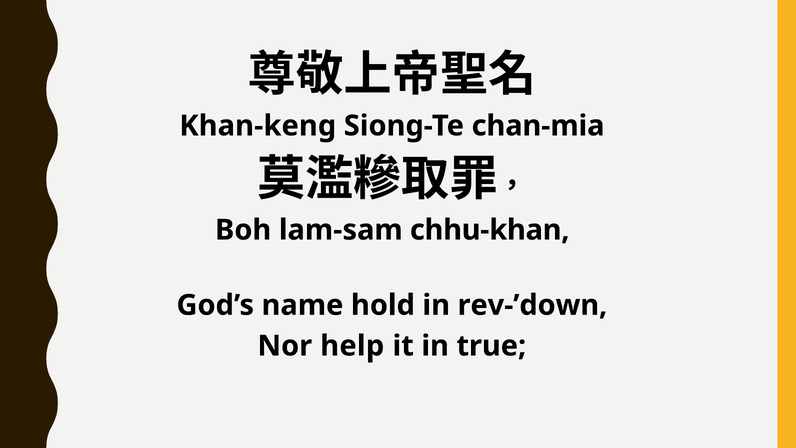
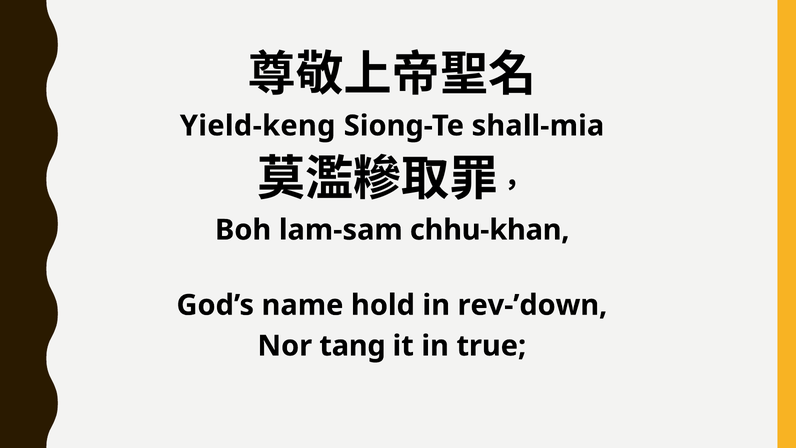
Khan-keng: Khan-keng -> Yield-keng
chan-mia: chan-mia -> shall-mia
help: help -> tang
